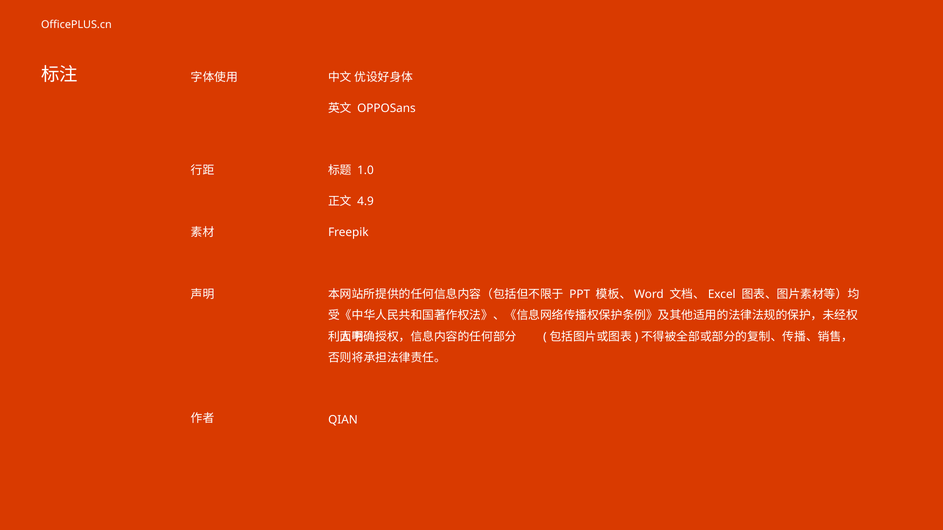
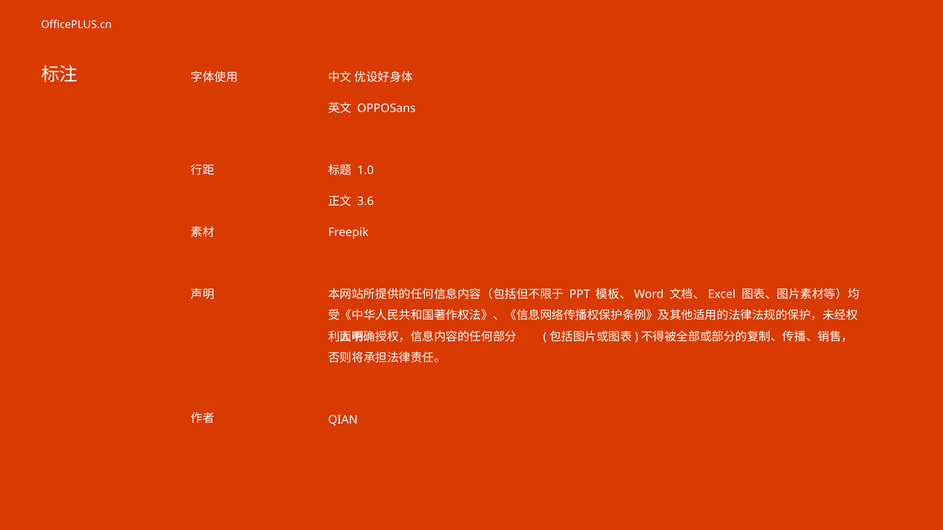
4.9: 4.9 -> 3.6
